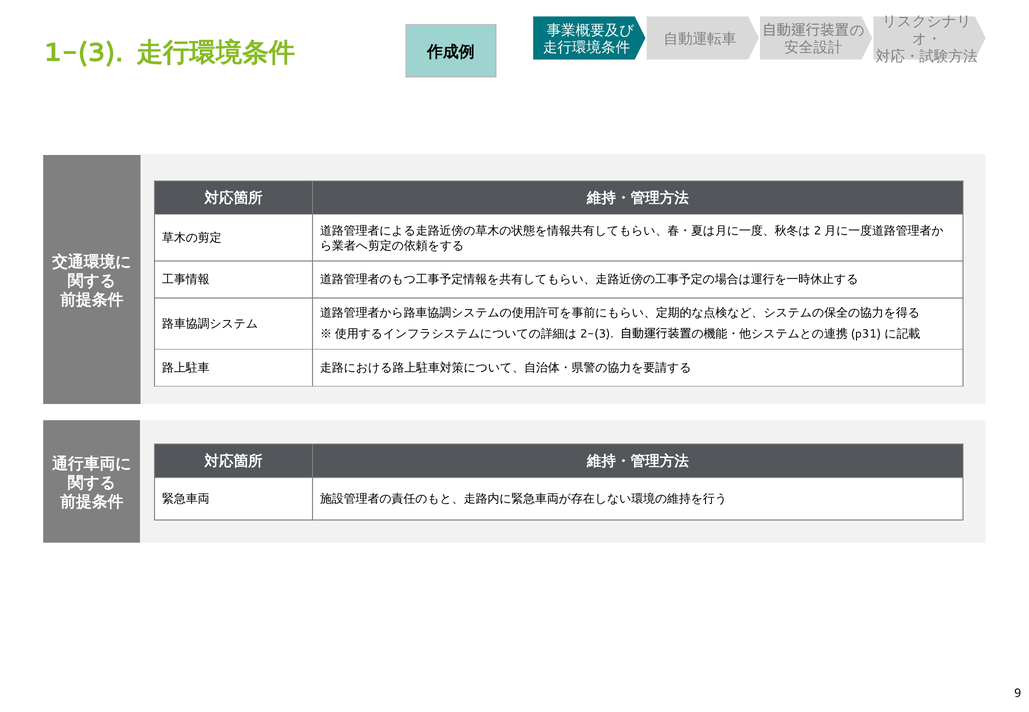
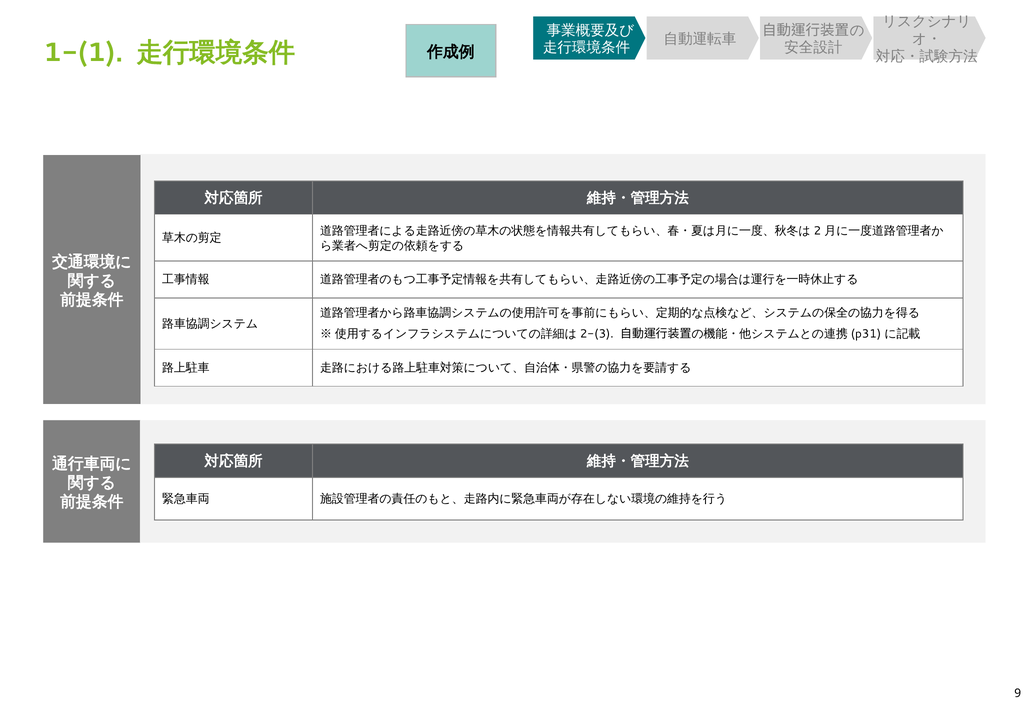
1-(3: 1-(3 -> 1-(1
